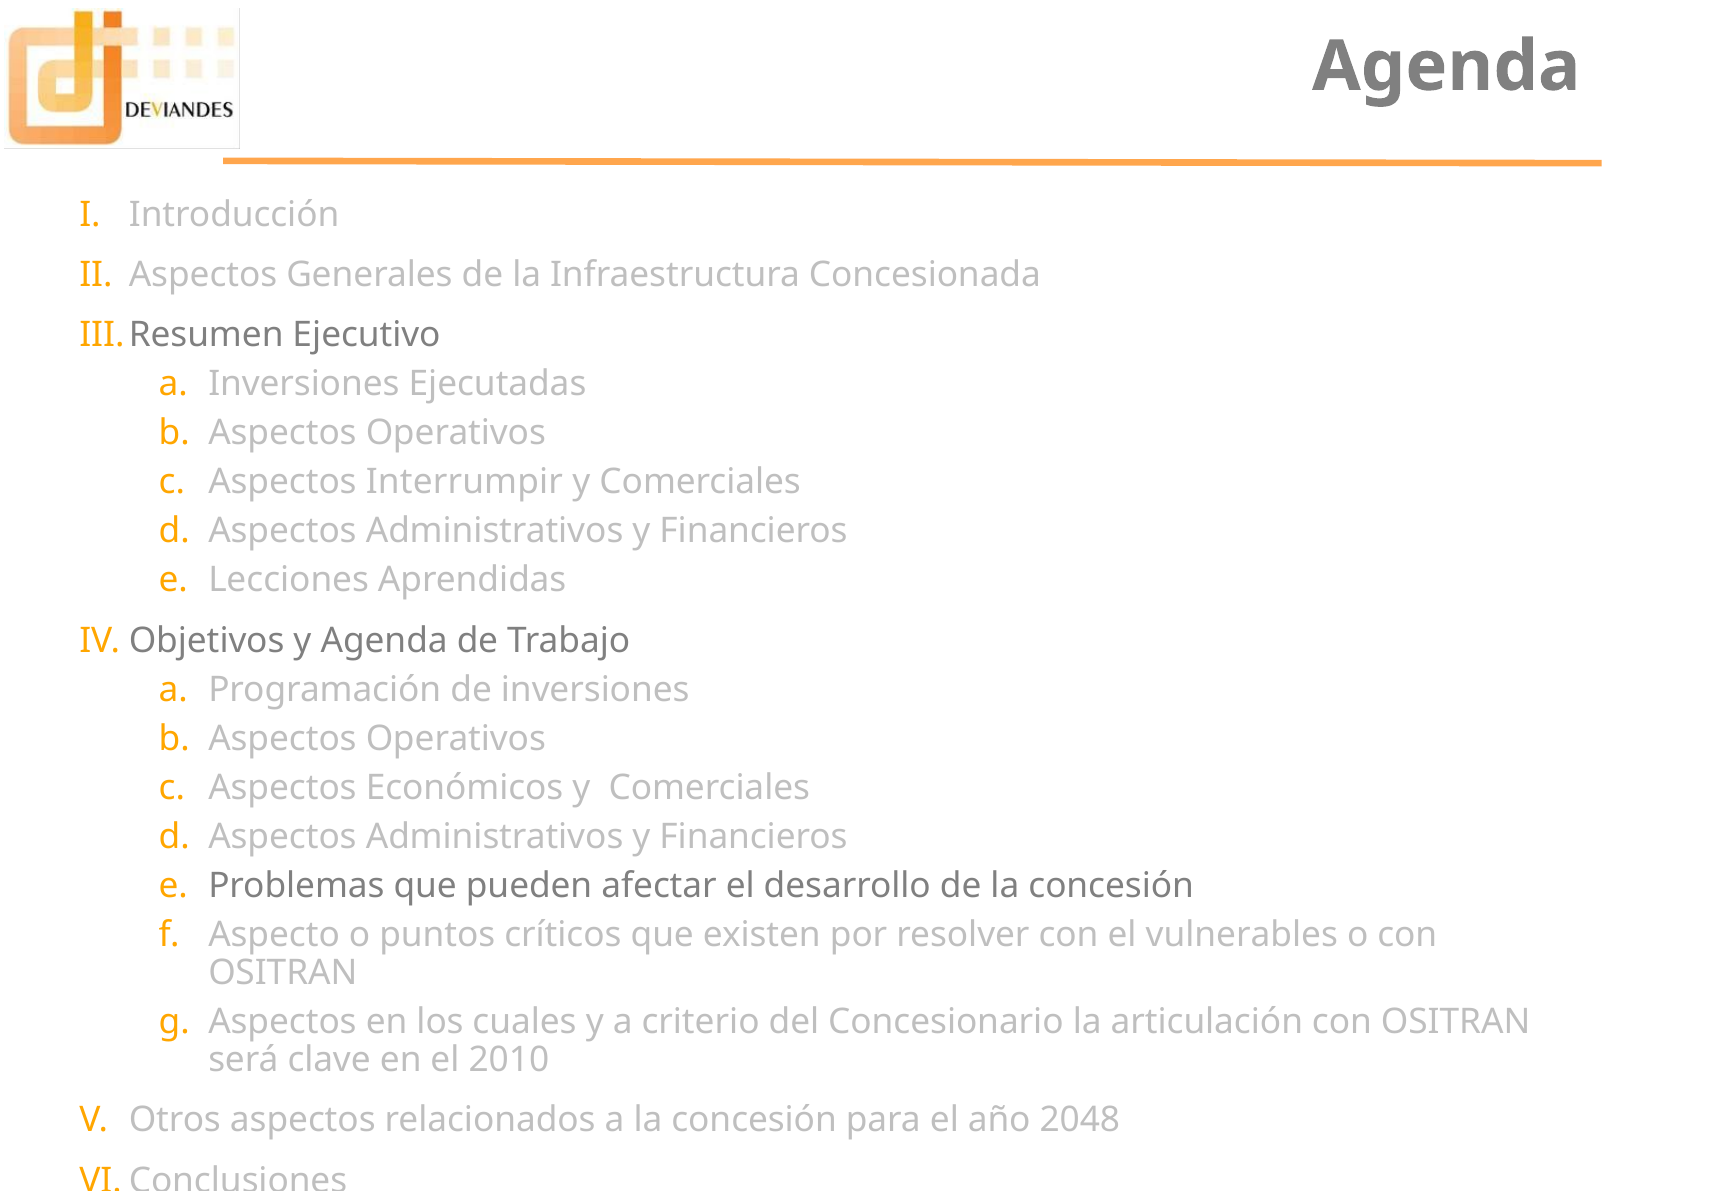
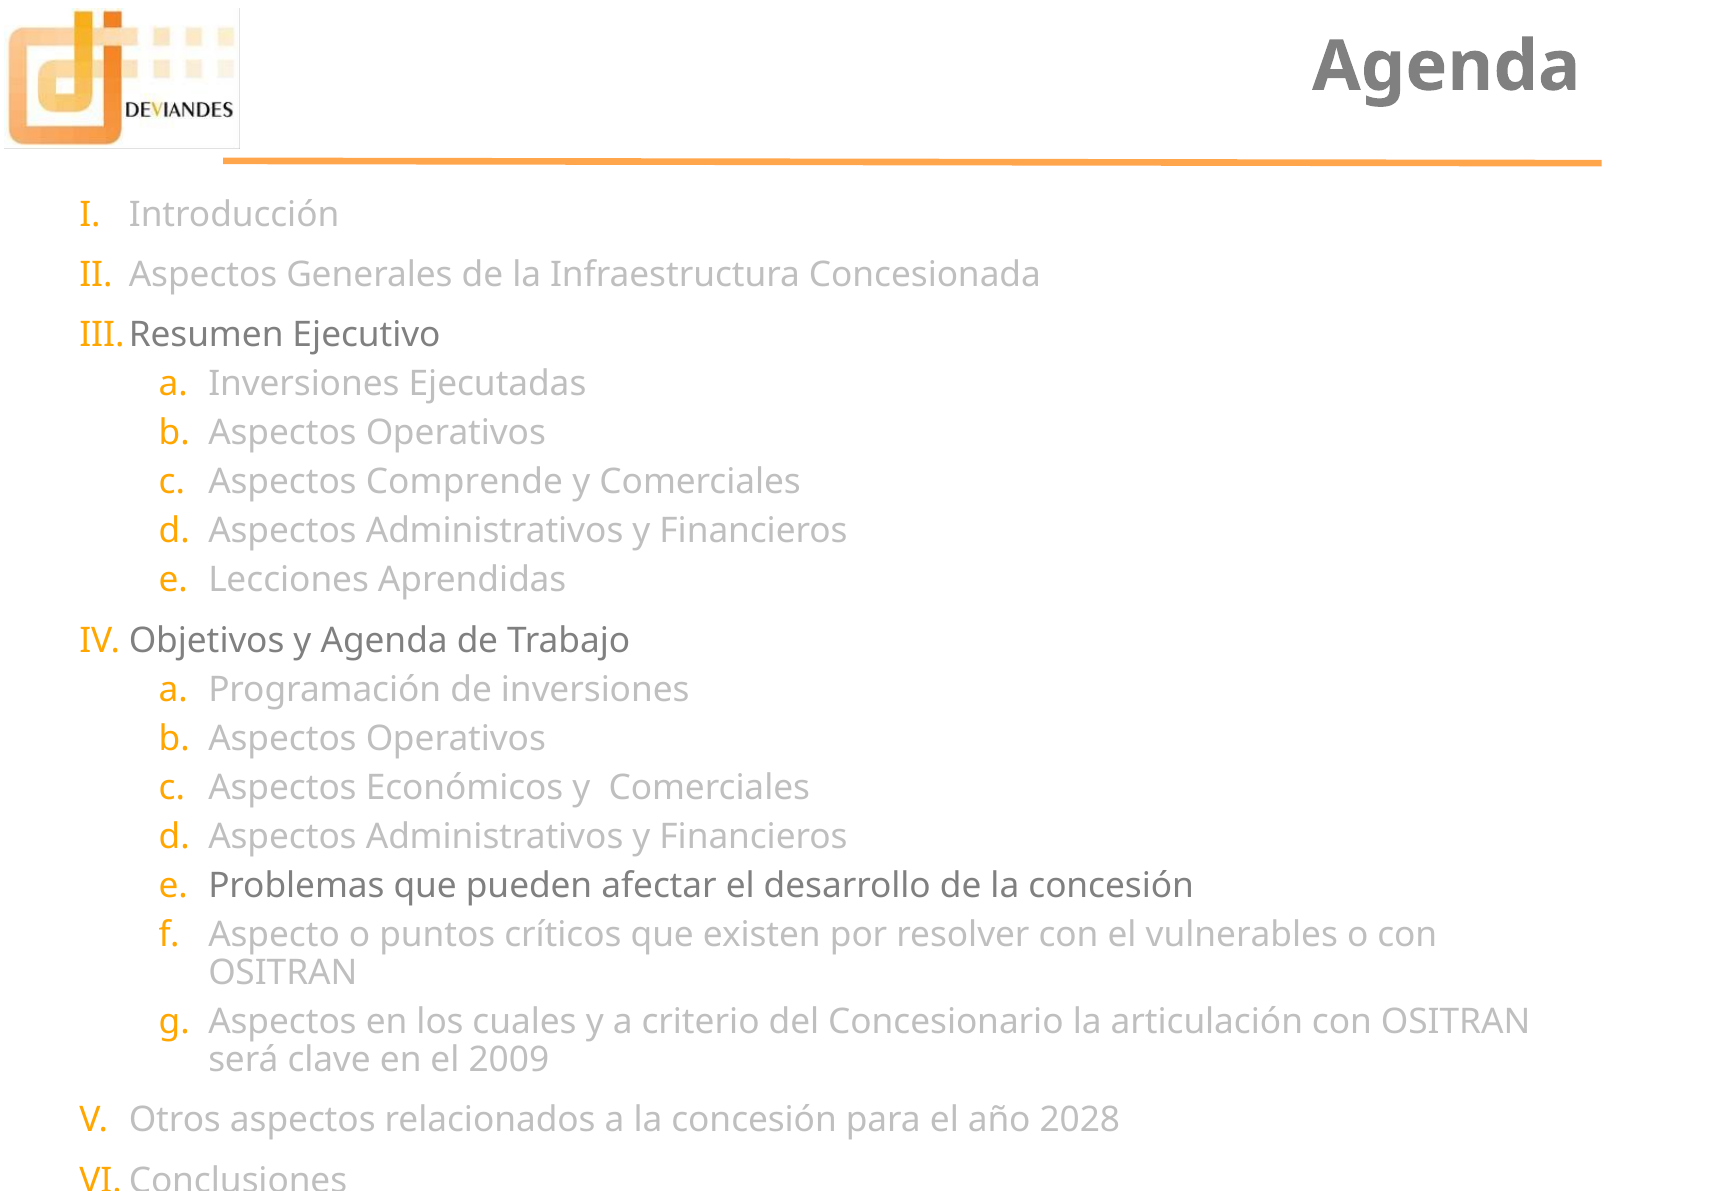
Interrumpir: Interrumpir -> Comprende
2010: 2010 -> 2009
2048: 2048 -> 2028
